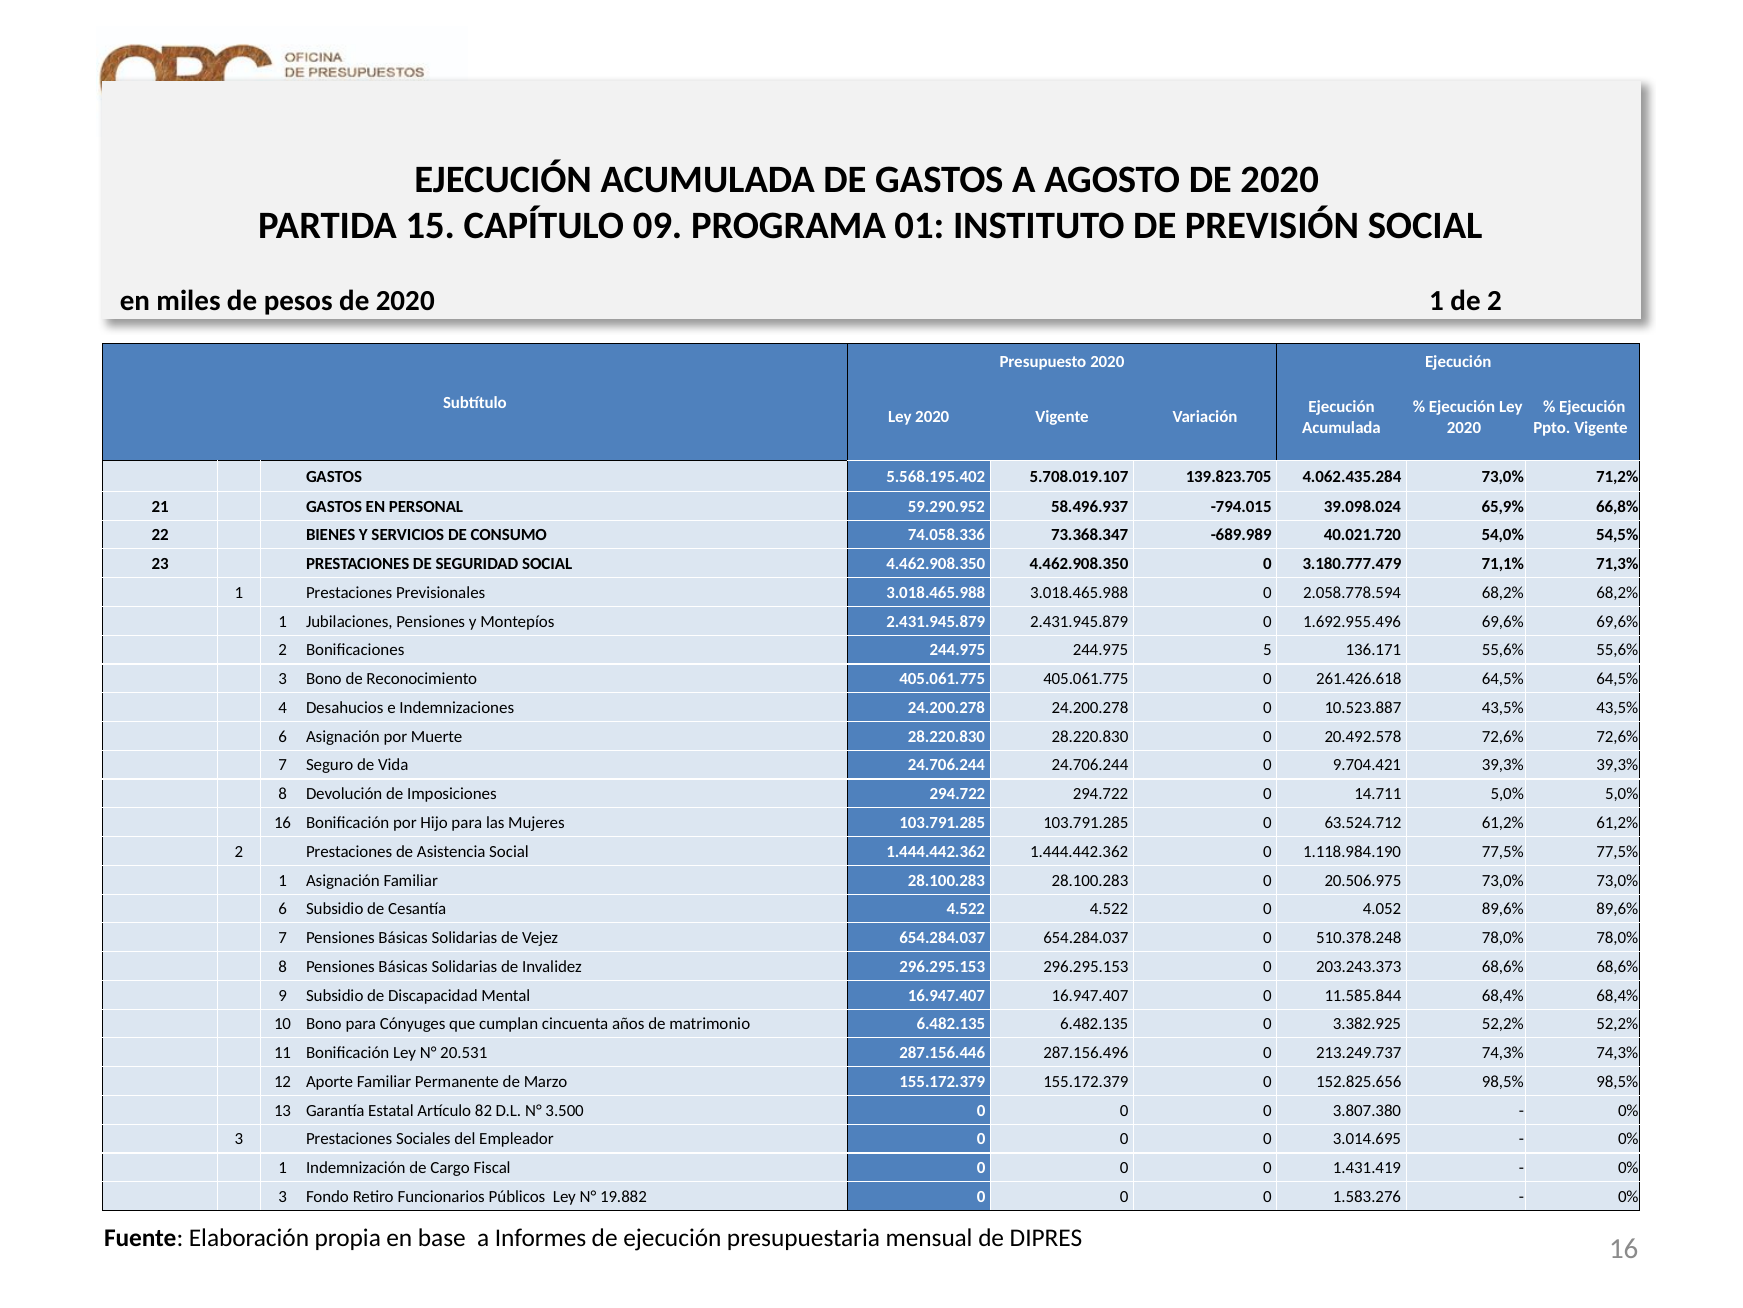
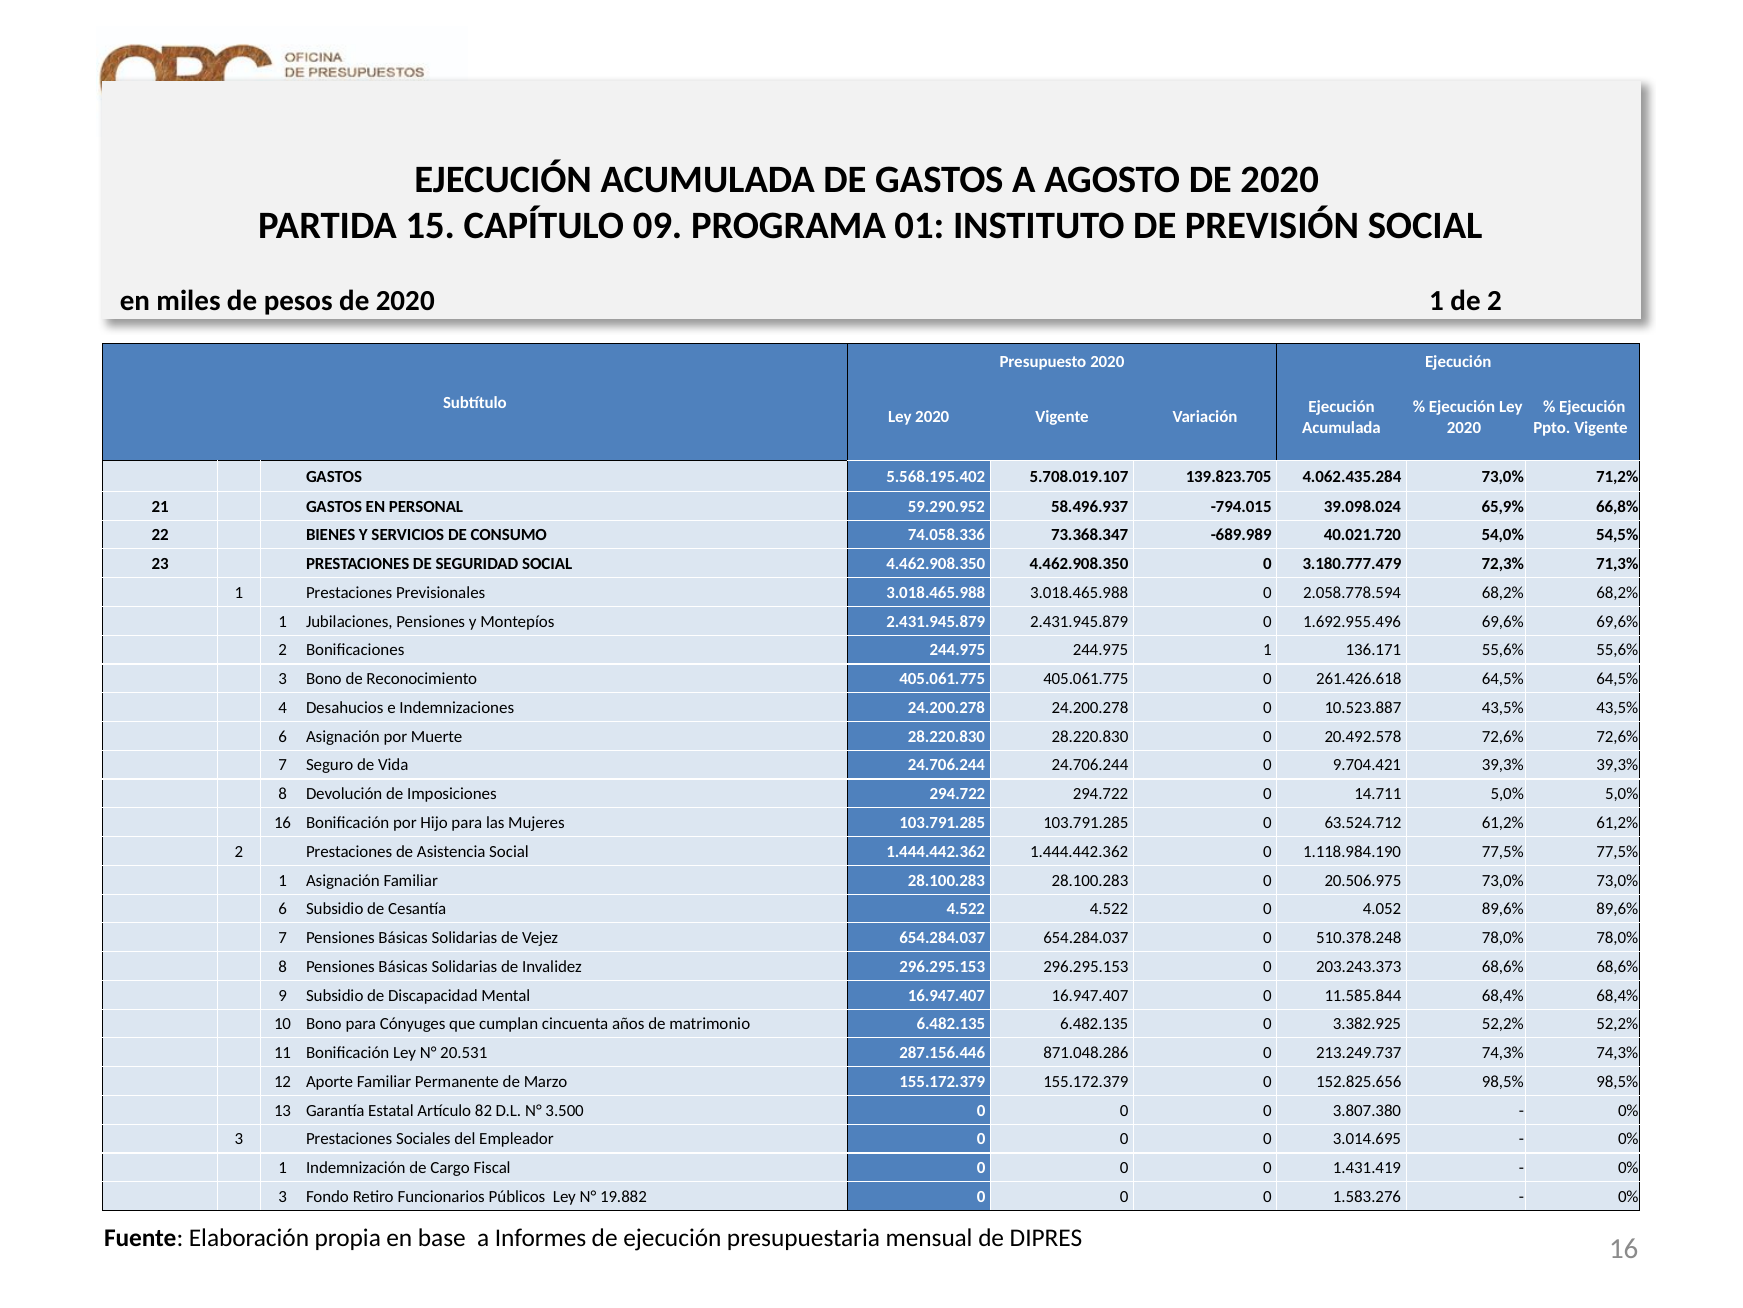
71,1%: 71,1% -> 72,3%
244.975 5: 5 -> 1
287.156.496: 287.156.496 -> 871.048.286
